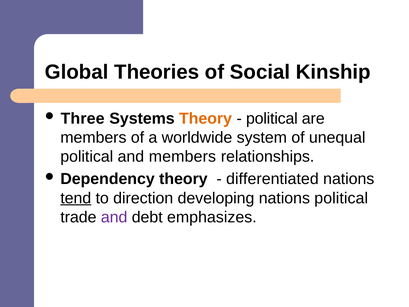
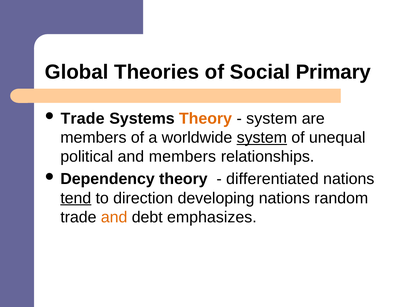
Kinship: Kinship -> Primary
Three at (83, 118): Three -> Trade
political at (272, 118): political -> system
system at (262, 137) underline: none -> present
nations political: political -> random
and at (114, 217) colour: purple -> orange
